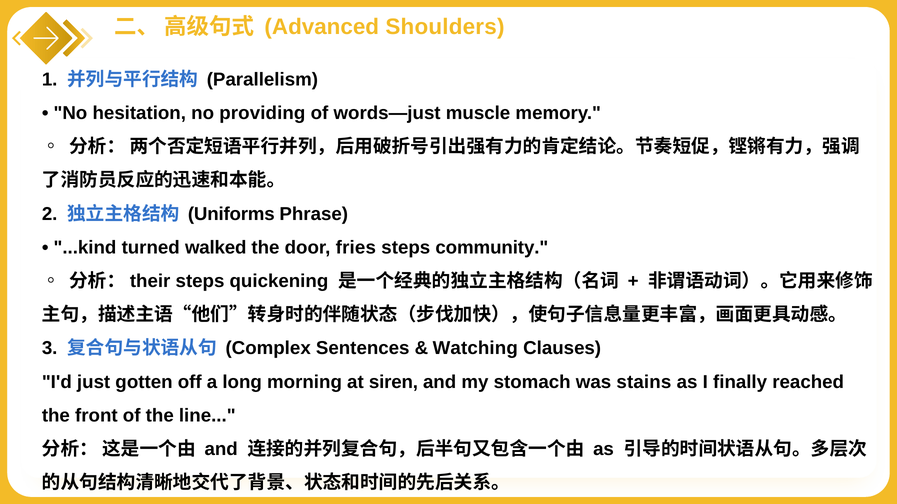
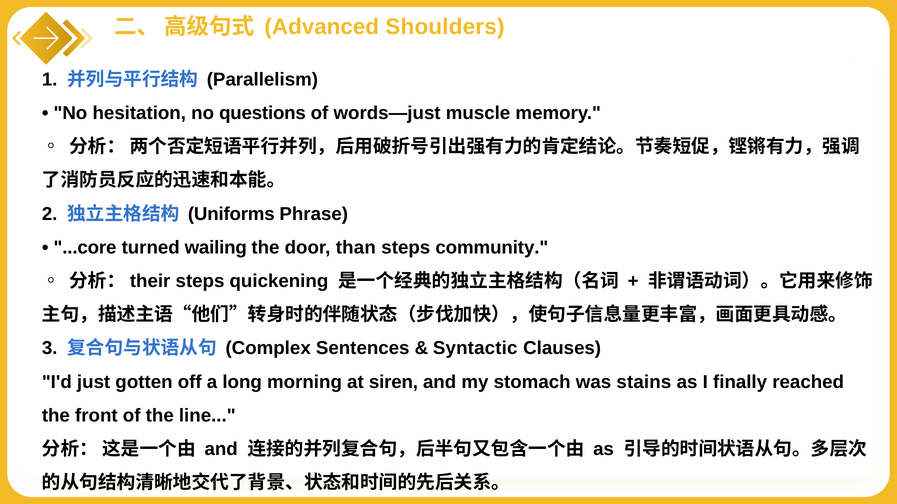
providing: providing -> questions
...kind: ...kind -> ...core
walked: walked -> wailing
fries: fries -> than
Watching: Watching -> Syntactic
